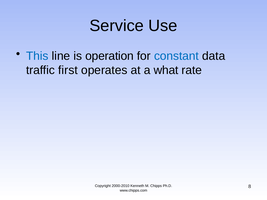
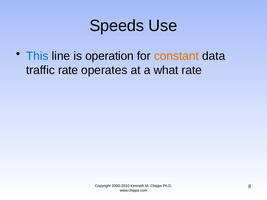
Service: Service -> Speeds
constant colour: blue -> orange
traffic first: first -> rate
